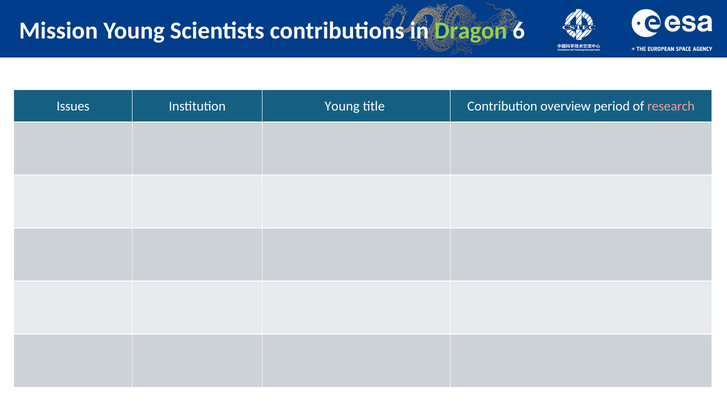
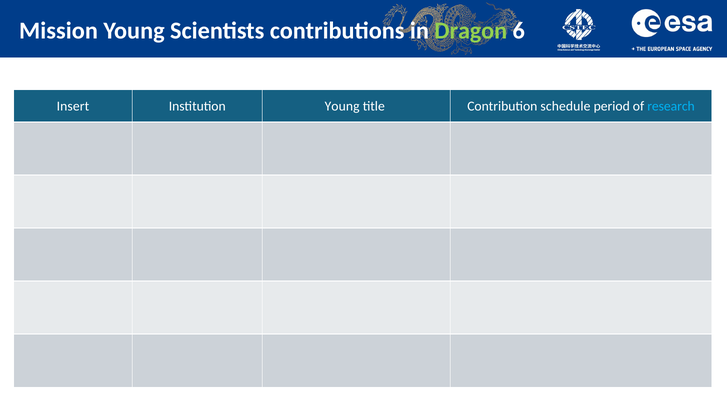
Issues: Issues -> Insert
overview: overview -> schedule
research colour: pink -> light blue
